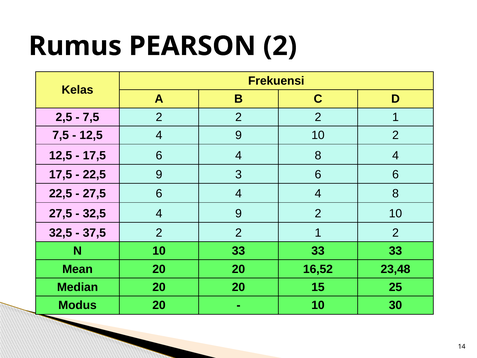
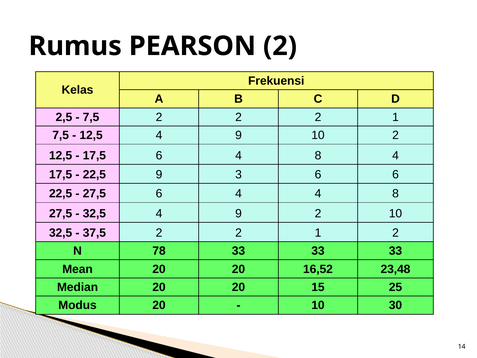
N 10: 10 -> 78
